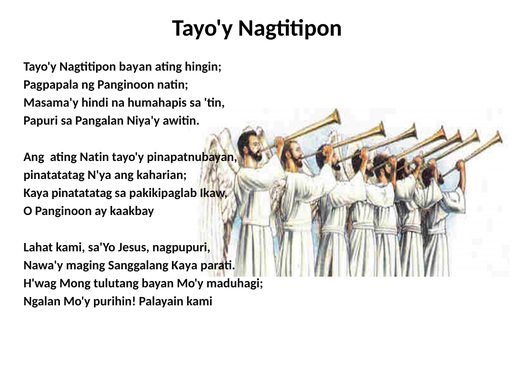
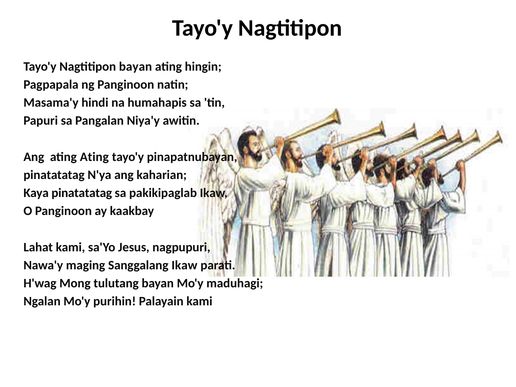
ating Natin: Natin -> Ating
Sanggalang Kaya: Kaya -> Ikaw
